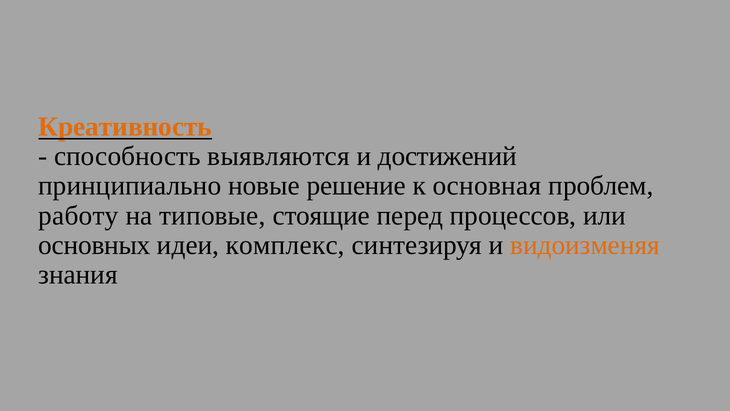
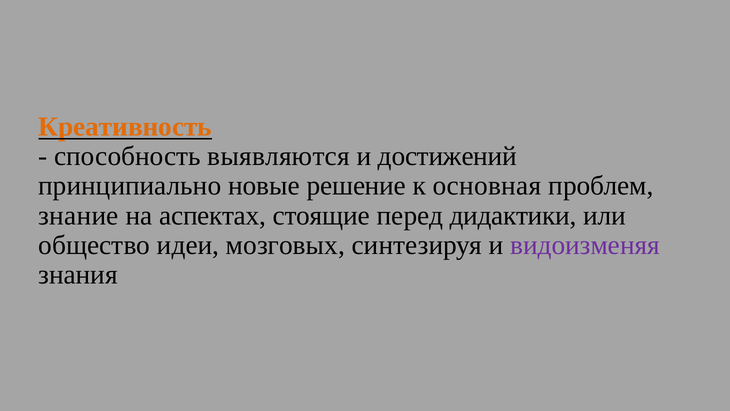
работу: работу -> знание
типовые: типовые -> аспектах
процессов: процессов -> дидактики
основных: основных -> общество
комплекс: комплекс -> мозговых
видоизменяя colour: orange -> purple
